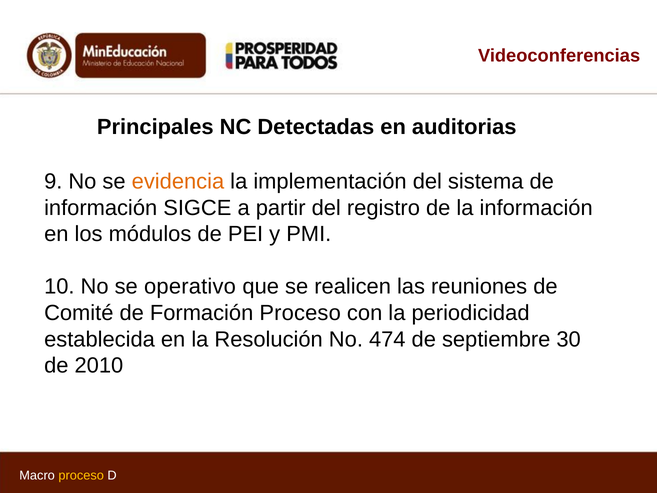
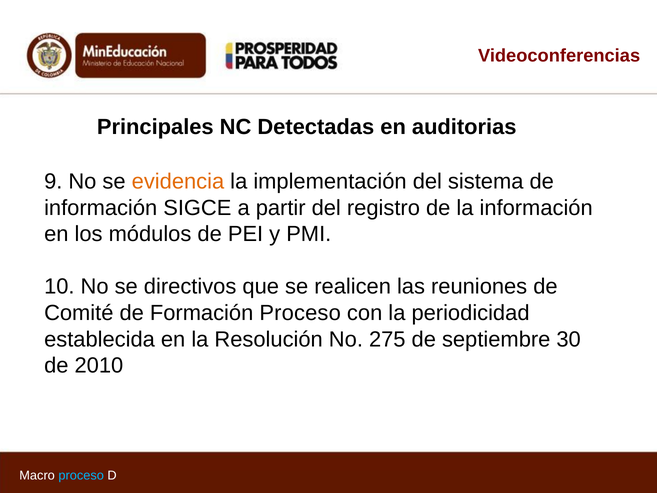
operativo: operativo -> directivos
474: 474 -> 275
proceso at (81, 475) colour: yellow -> light blue
